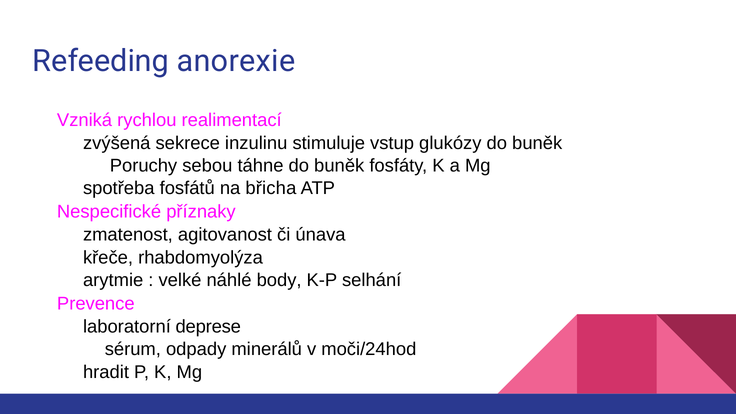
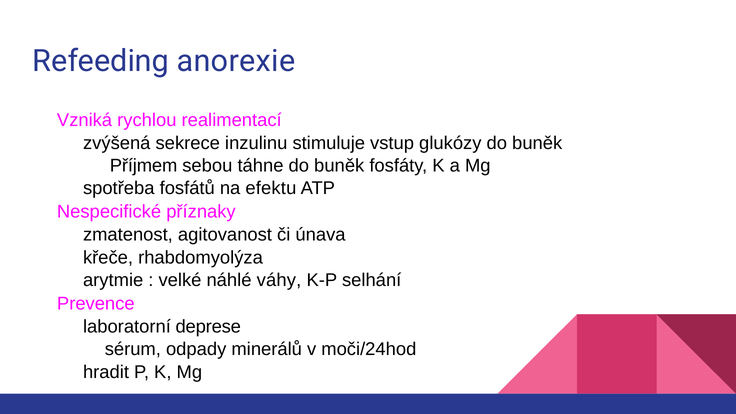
Poruchy: Poruchy -> Příjmem
břicha: břicha -> efektu
body: body -> váhy
